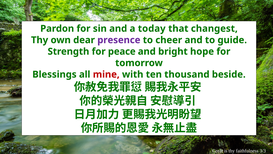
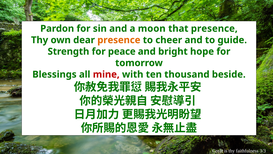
today: today -> moon
that changest: changest -> presence
presence at (119, 40) colour: purple -> orange
